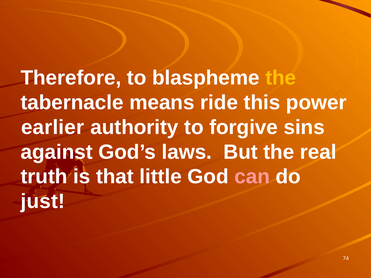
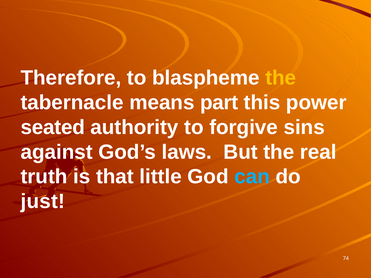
ride: ride -> part
earlier: earlier -> seated
can colour: pink -> light blue
